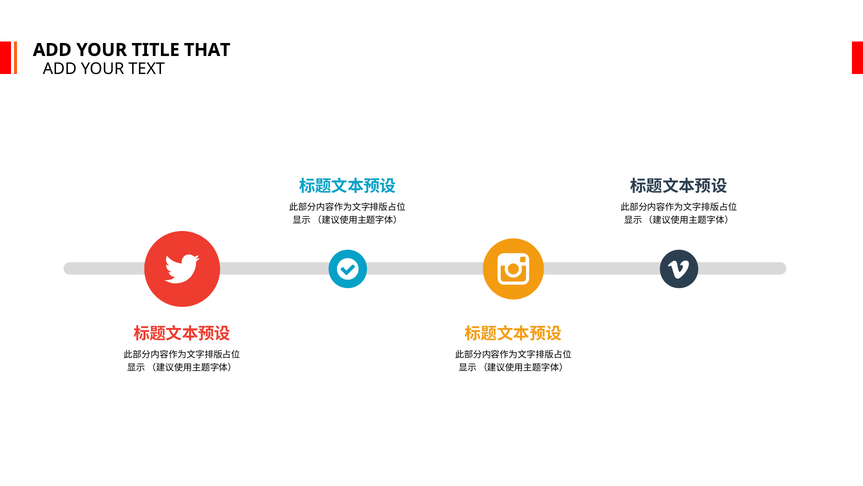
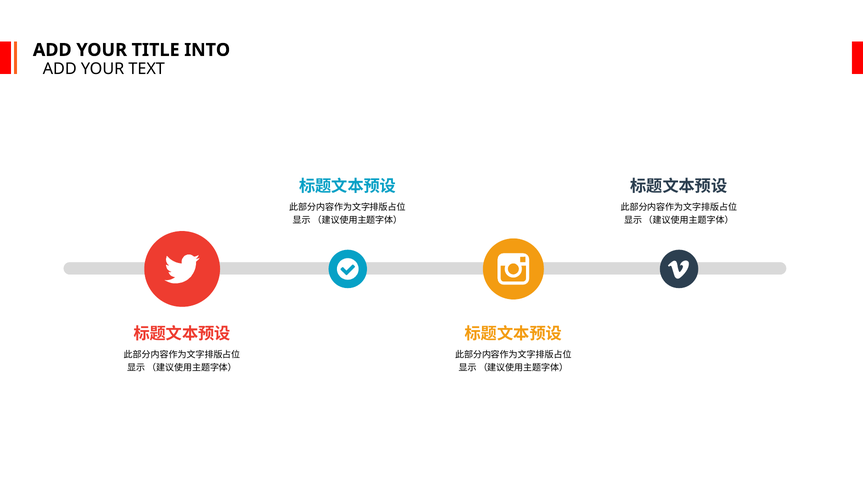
THAT: THAT -> INTO
